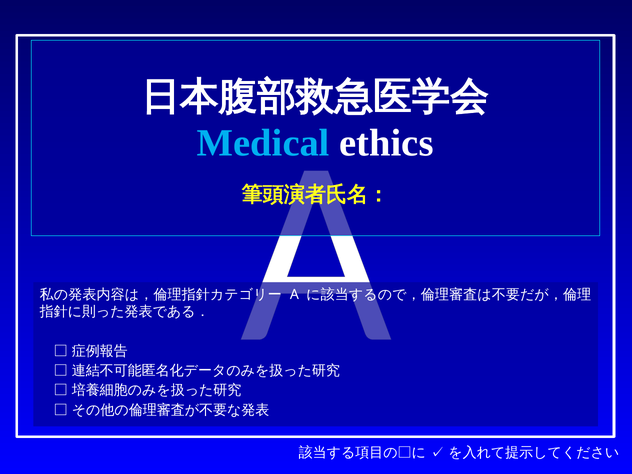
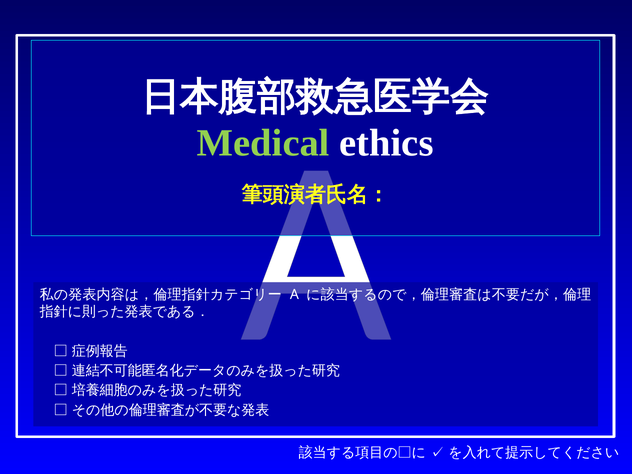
Medical colour: light blue -> light green
